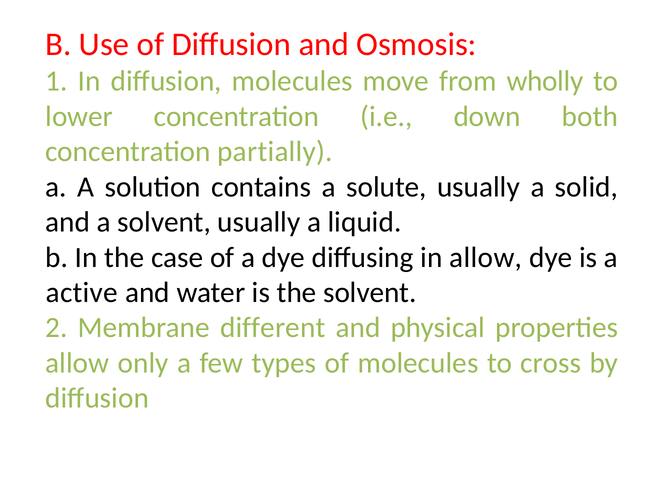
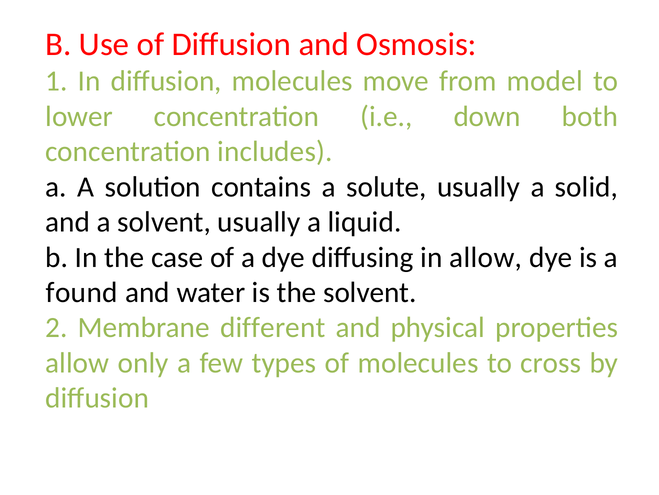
wholly: wholly -> model
partially: partially -> includes
active: active -> found
